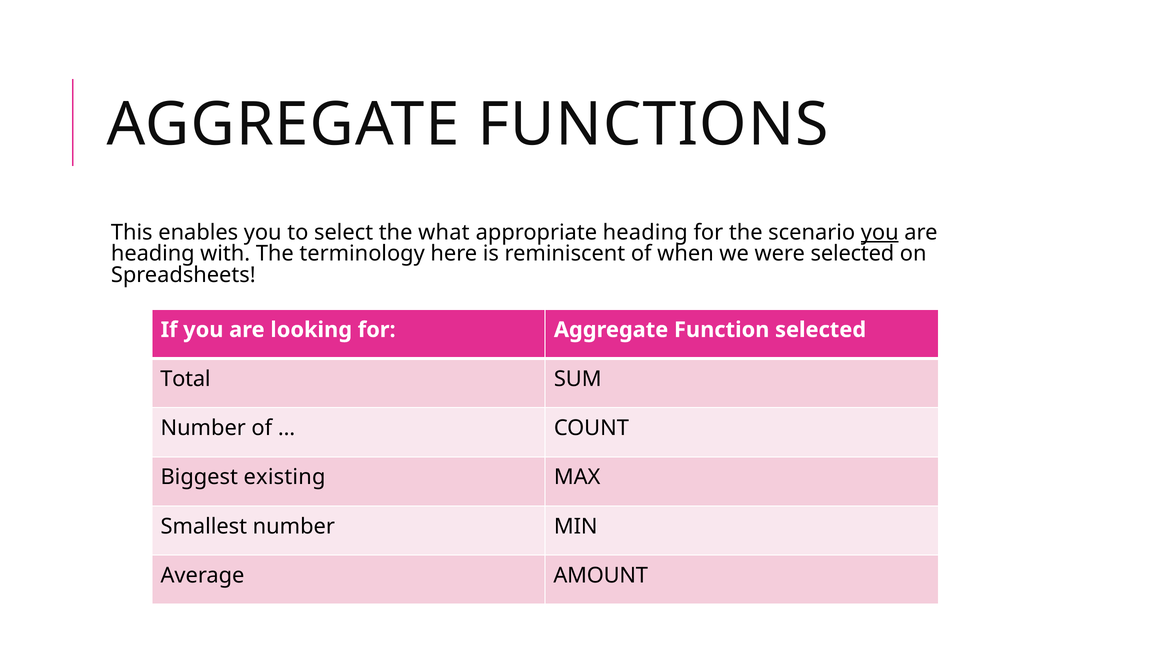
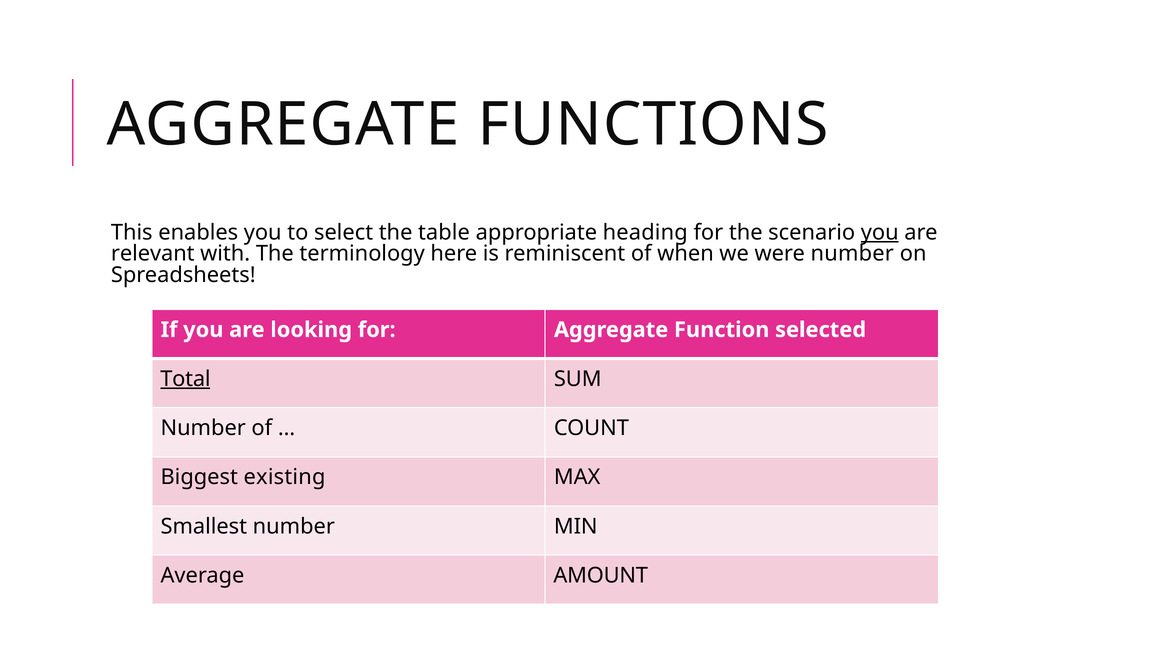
what: what -> table
heading at (153, 254): heading -> relevant
were selected: selected -> number
Total underline: none -> present
